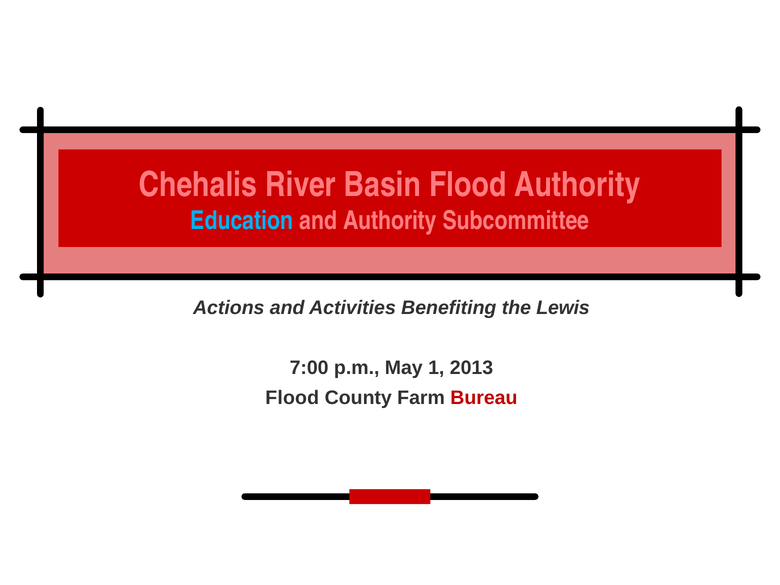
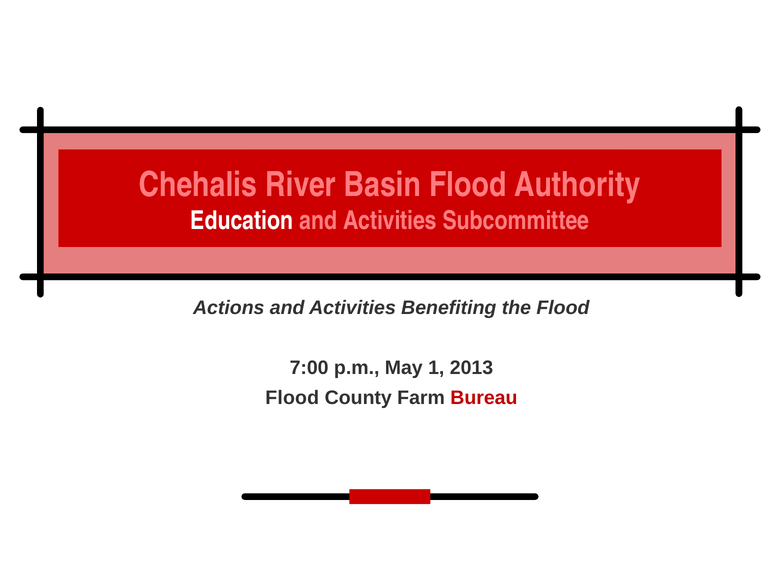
Education colour: light blue -> white
Authority at (390, 221): Authority -> Activities
the Lewis: Lewis -> Flood
